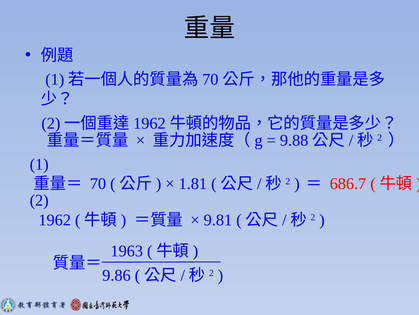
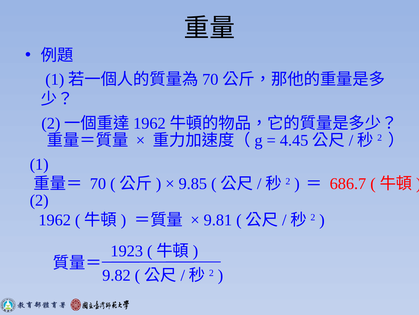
9.88: 9.88 -> 4.45
1.81: 1.81 -> 9.85
1963: 1963 -> 1923
9.86: 9.86 -> 9.82
